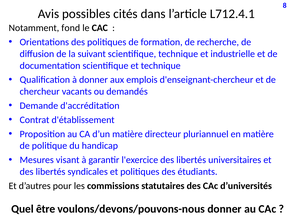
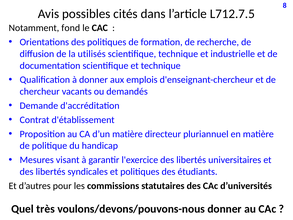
L712.4.1: L712.4.1 -> L712.7.5
suivant: suivant -> utilisés
être: être -> très
